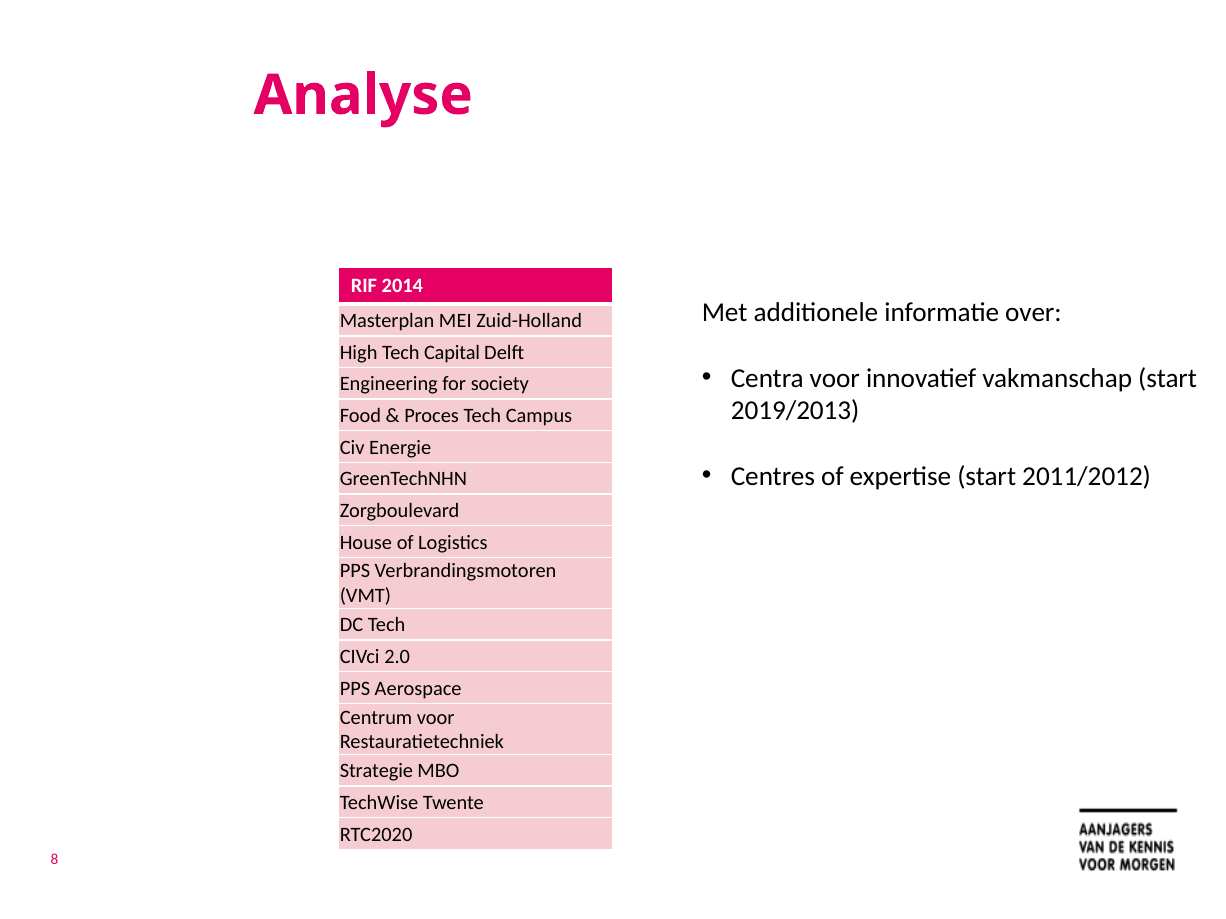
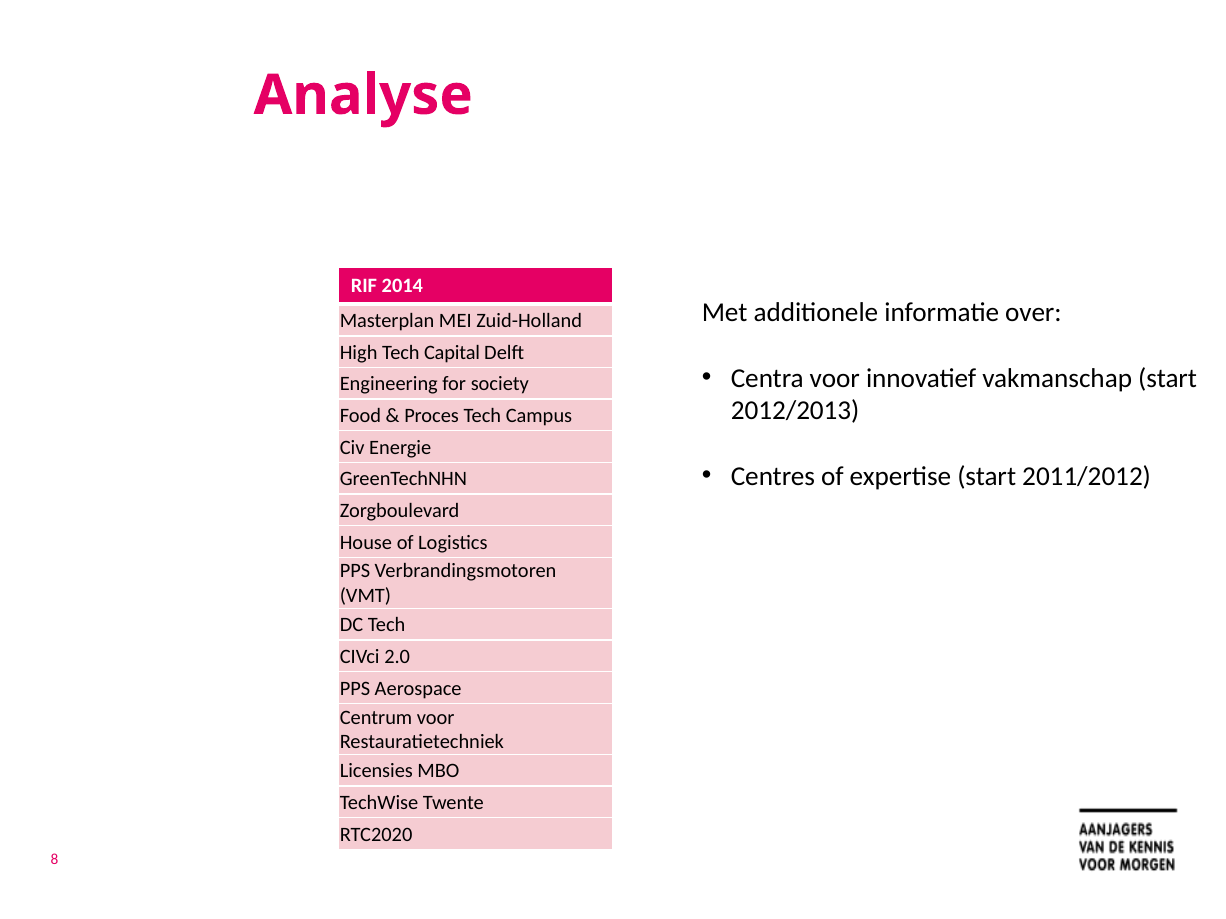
2019/2013: 2019/2013 -> 2012/2013
Strategie: Strategie -> Licensies
